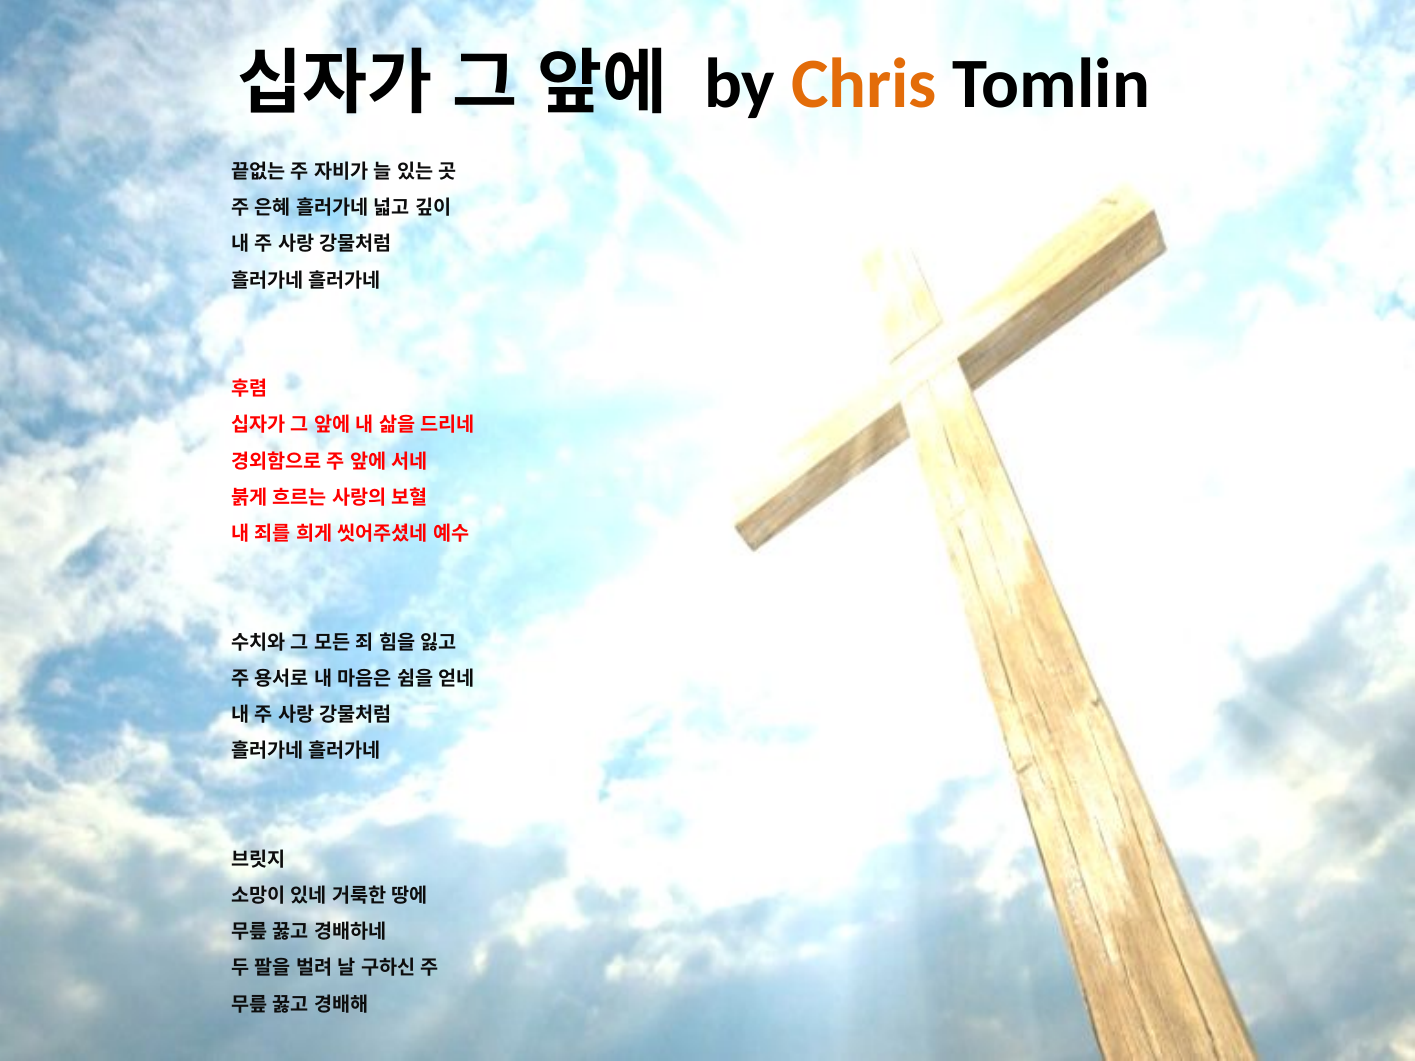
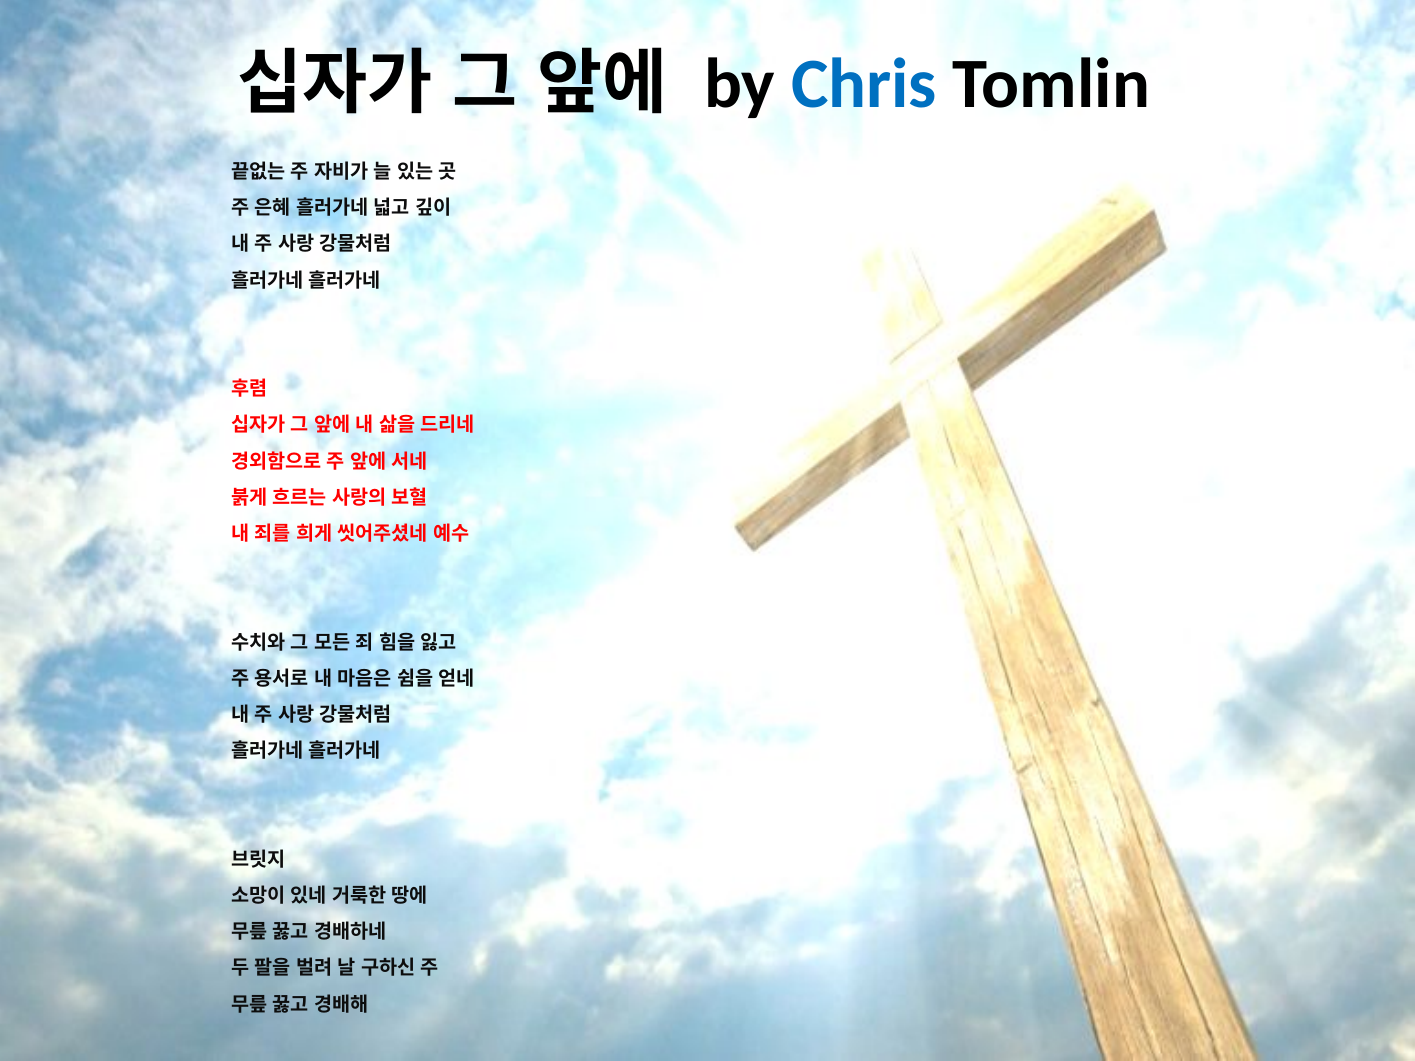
Chris colour: orange -> blue
